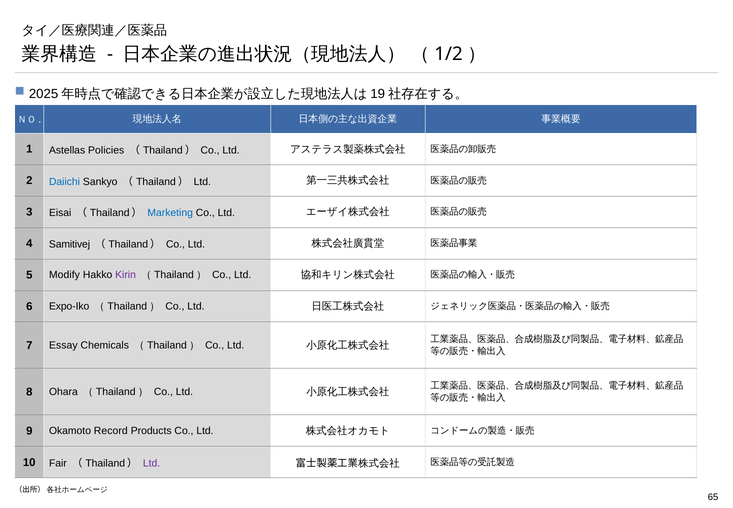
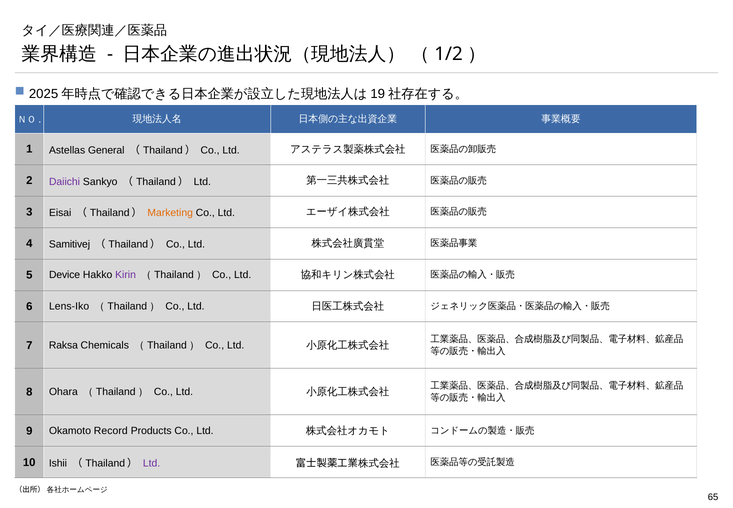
Policies: Policies -> General
Daiichi colour: blue -> purple
Marketing colour: blue -> orange
Modify: Modify -> Device
Expo-Iko: Expo-Iko -> Lens-Iko
Essay: Essay -> Raksa
Fair: Fair -> Ishii
